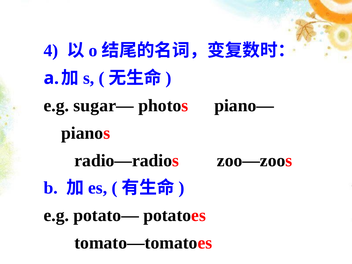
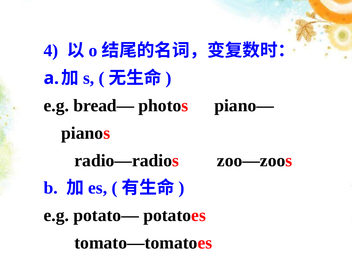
sugar—: sugar— -> bread—
